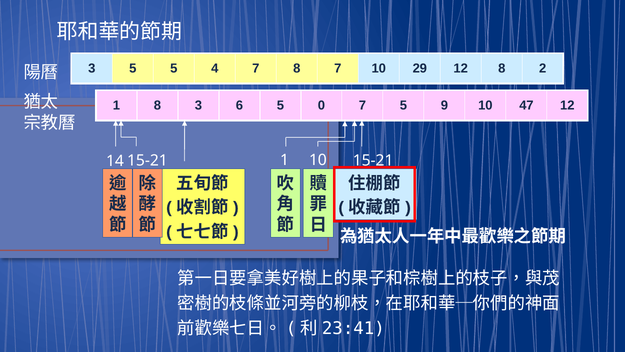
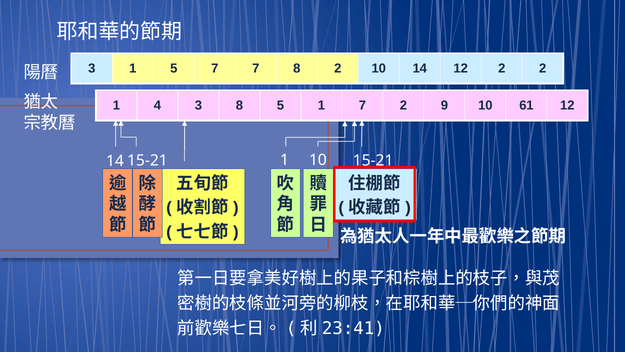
3 5: 5 -> 1
5 4: 4 -> 7
8 7: 7 -> 2
10 29: 29 -> 14
12 8: 8 -> 2
1 8: 8 -> 4
3 6: 6 -> 8
5 0: 0 -> 1
7 5: 5 -> 2
47: 47 -> 61
